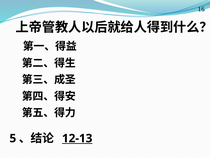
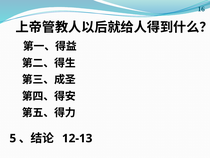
12-13 underline: present -> none
